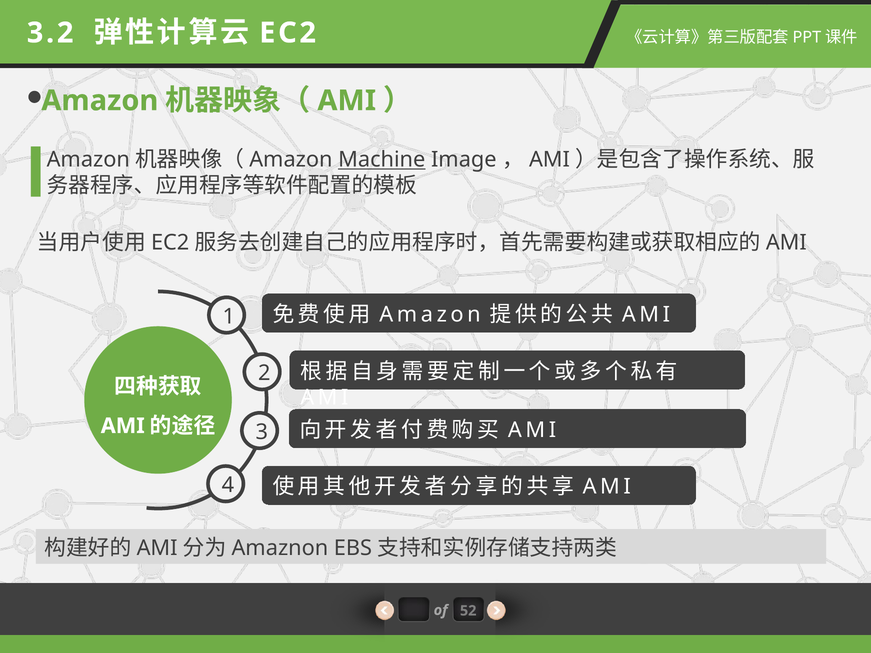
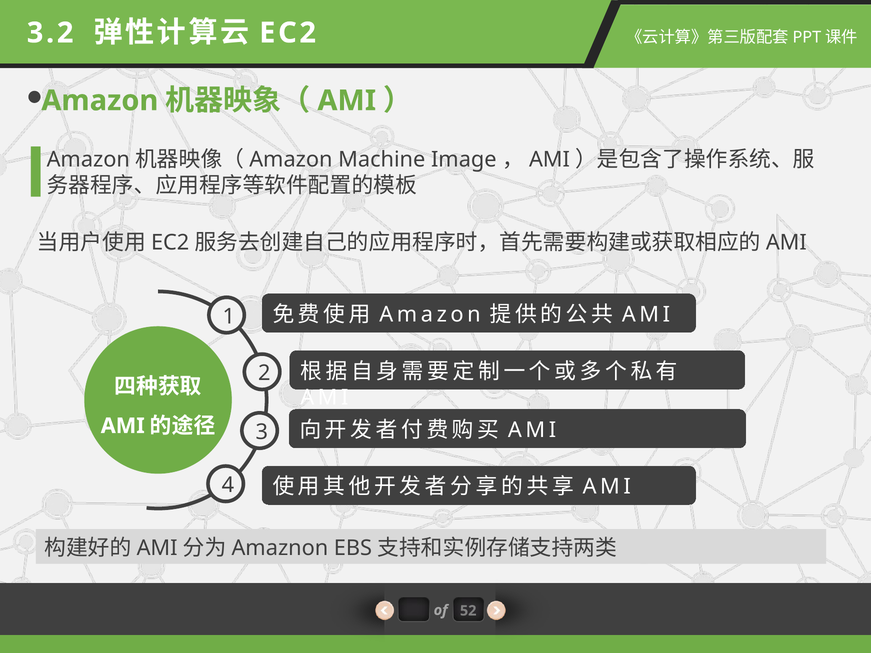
Machine underline: present -> none
